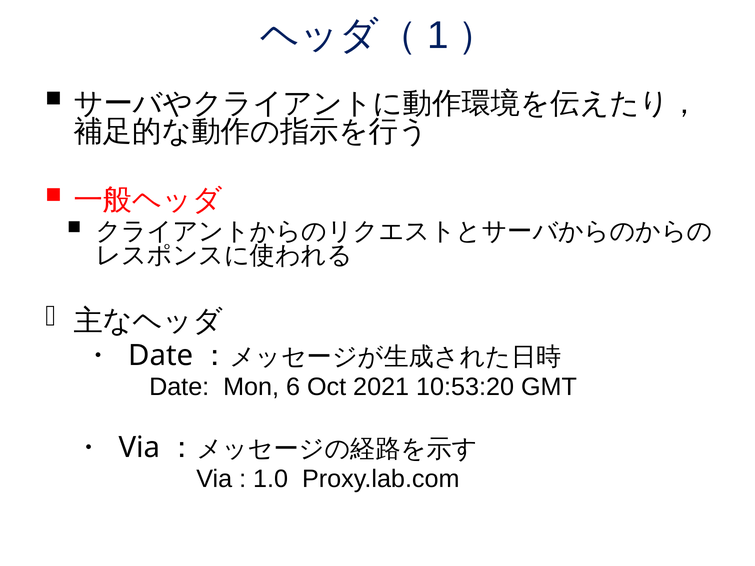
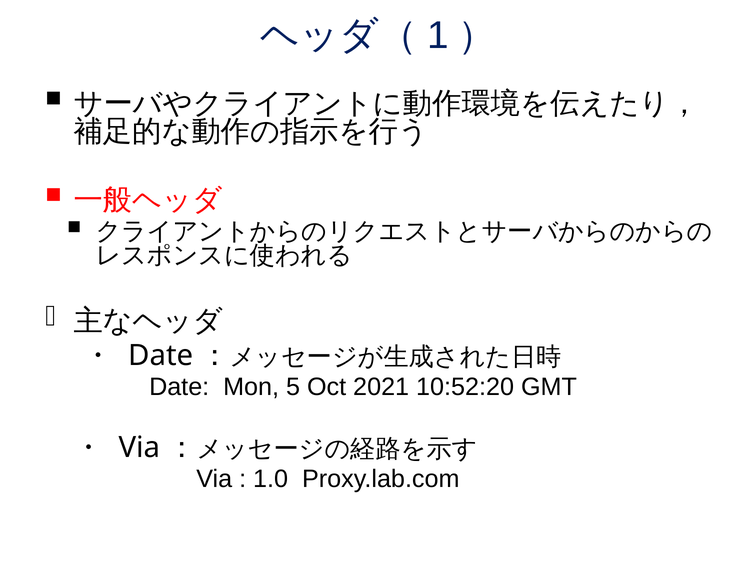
6: 6 -> 5
10:53:20: 10:53:20 -> 10:52:20
